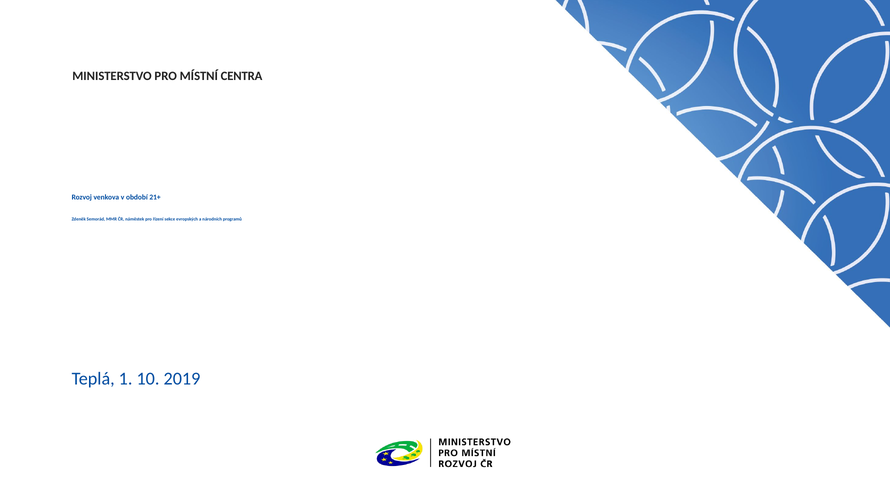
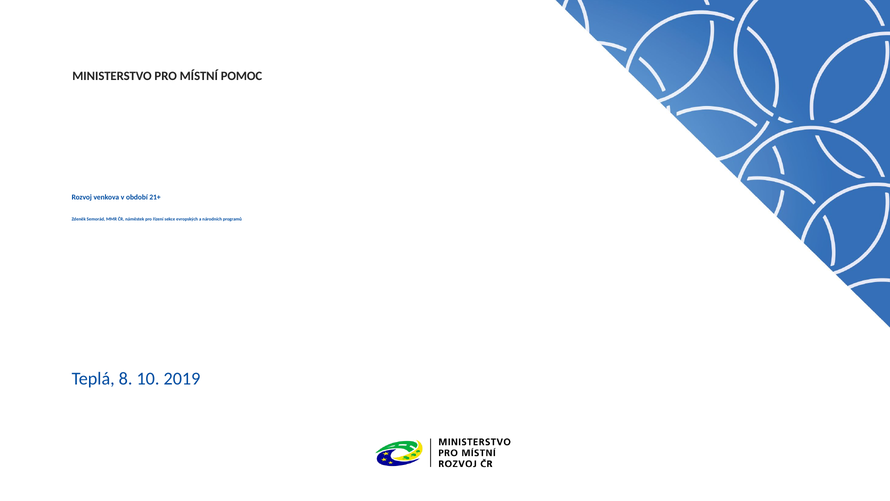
CENTRA: CENTRA -> POMOC
1: 1 -> 8
